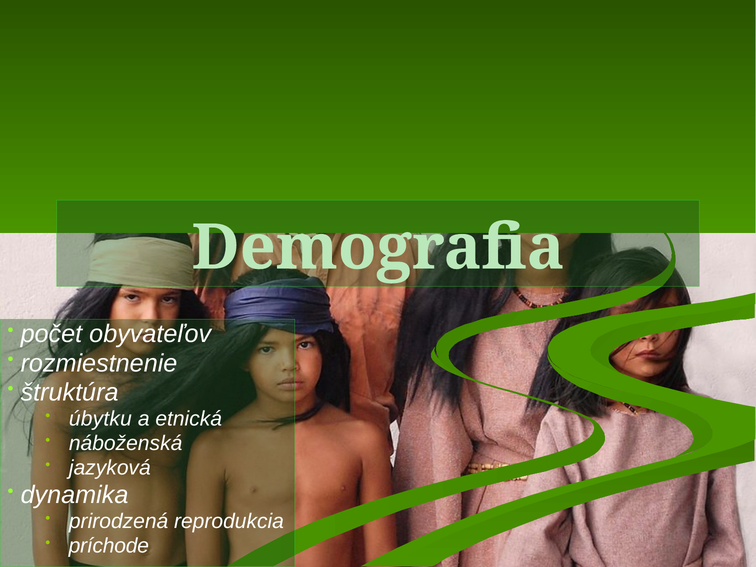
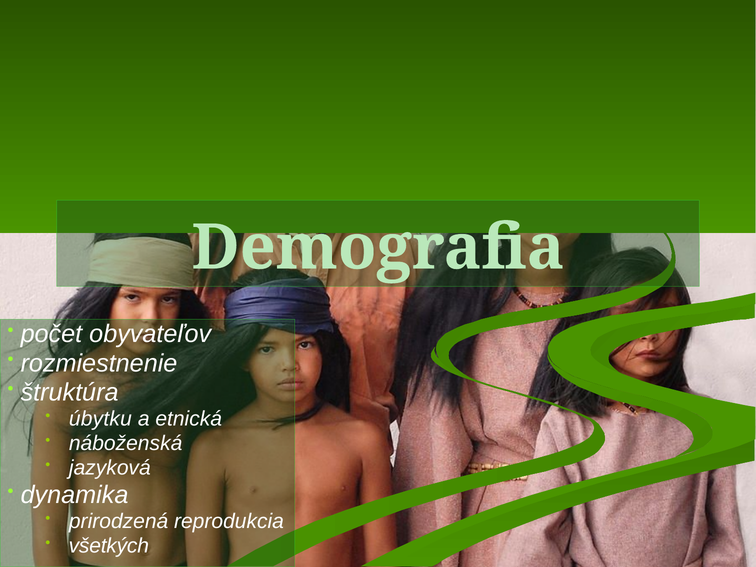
príchode: príchode -> všetkých
